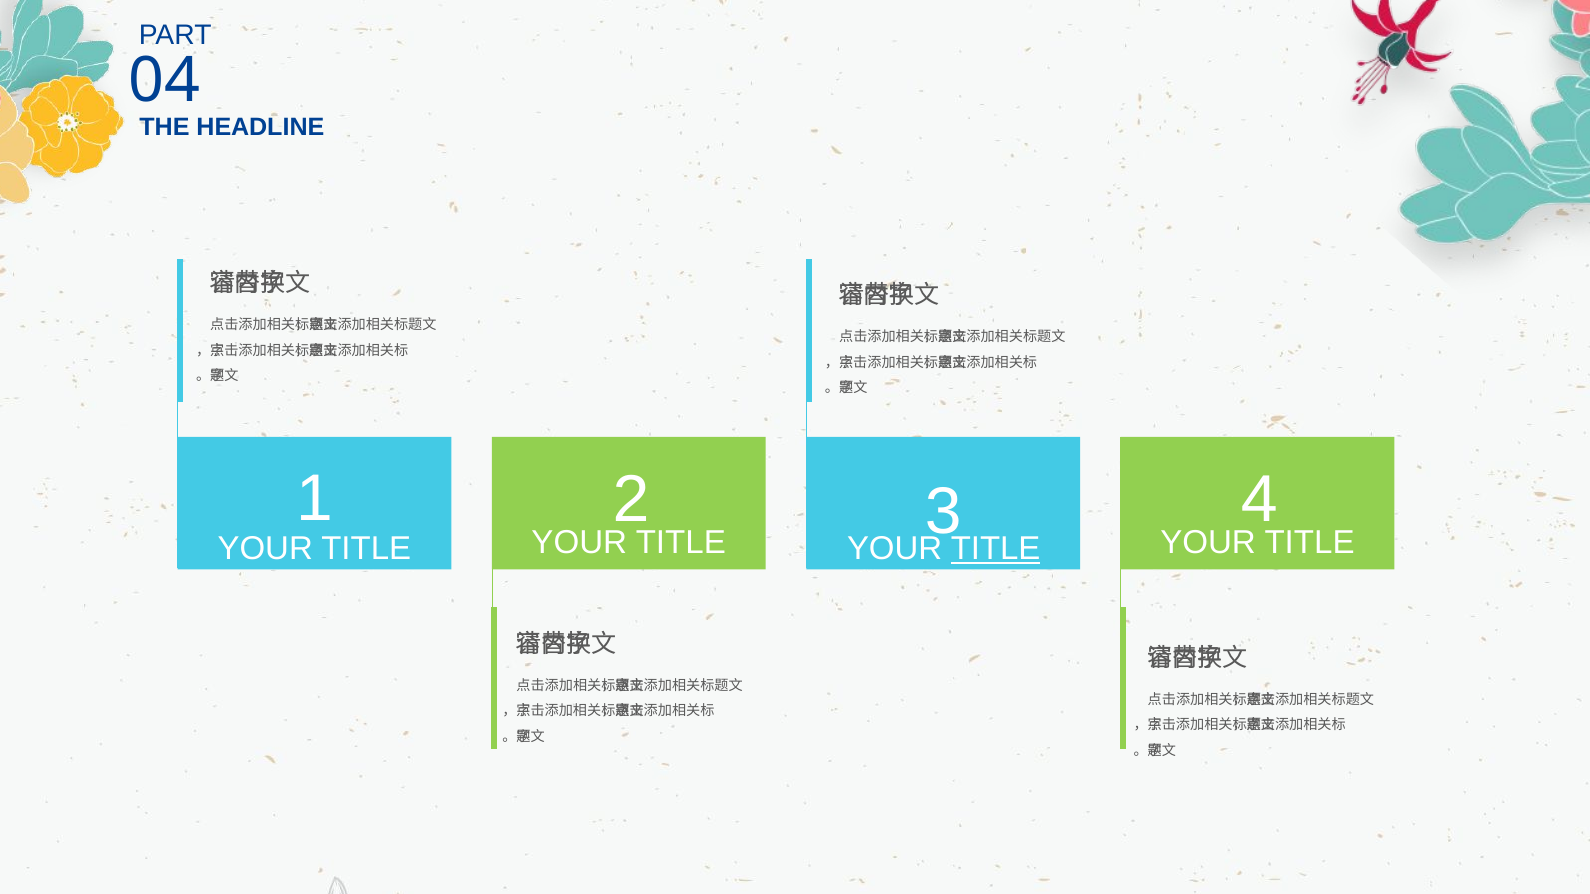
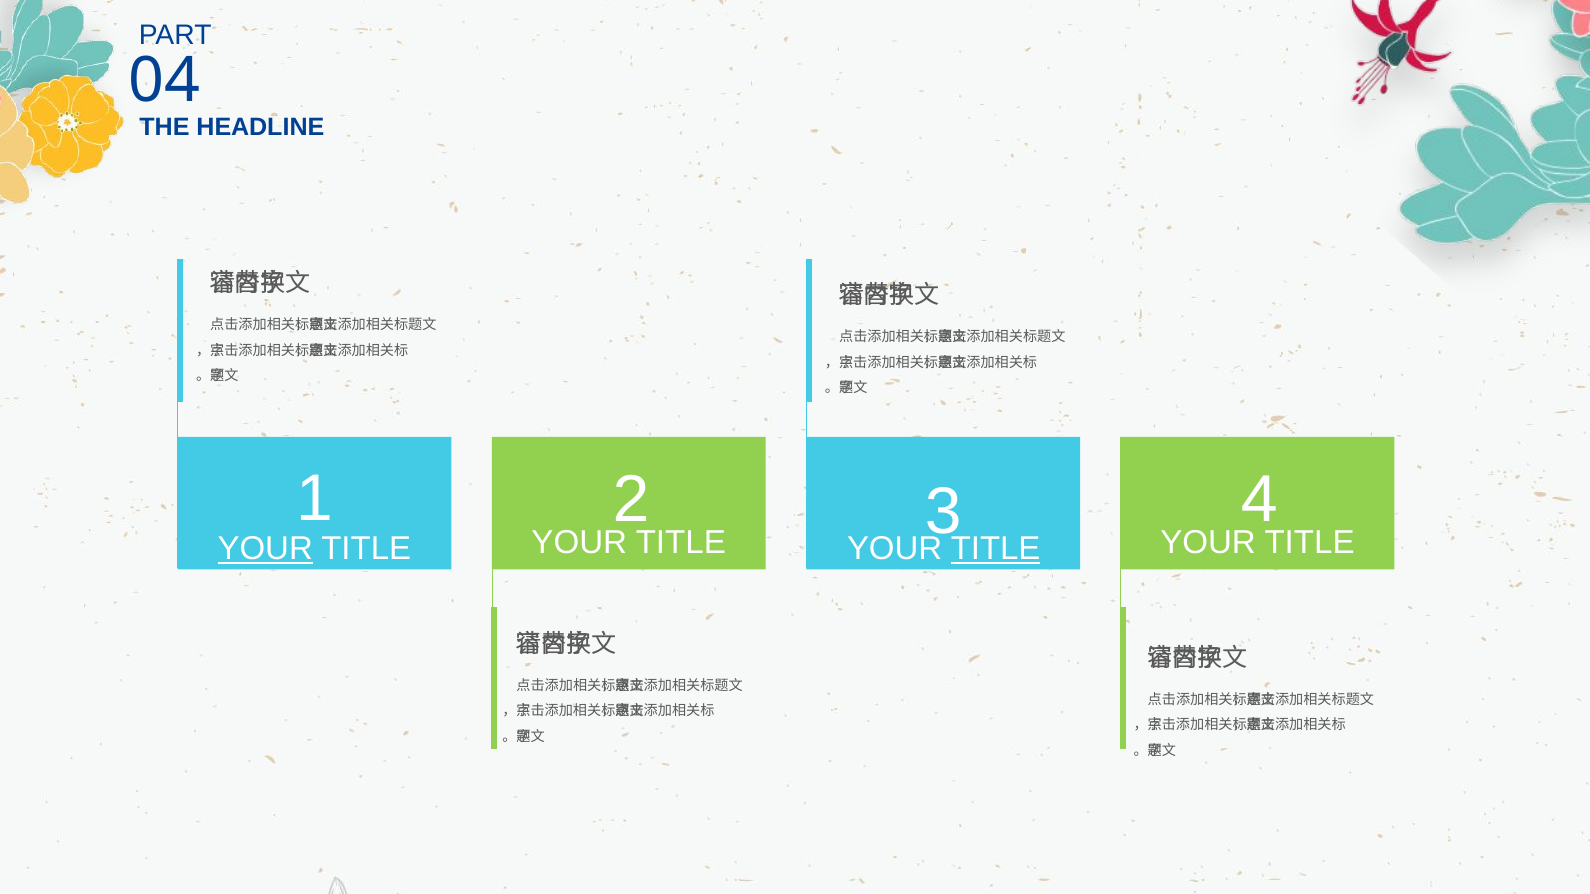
YOUR at (265, 549) underline: none -> present
